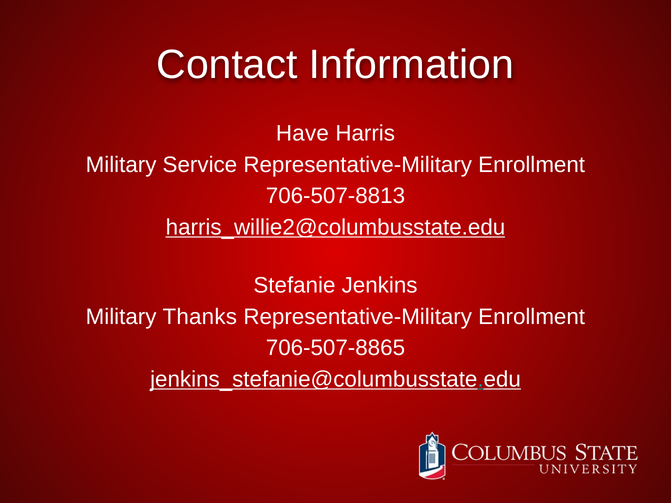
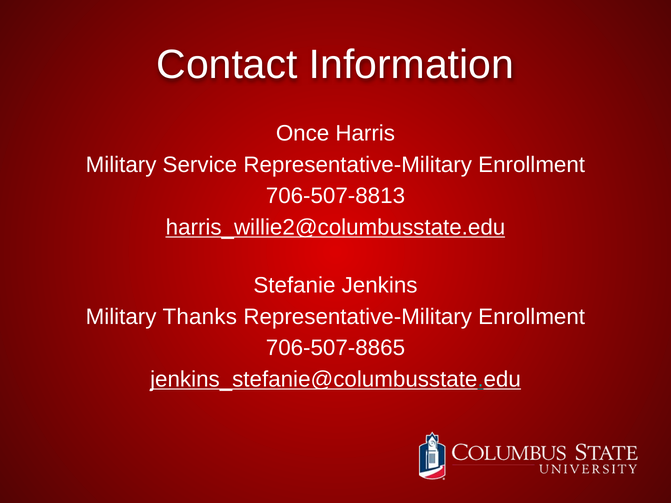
Have: Have -> Once
